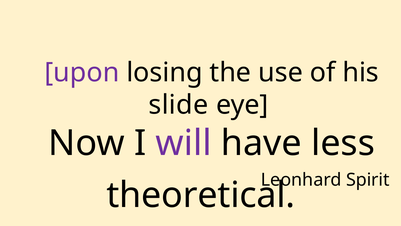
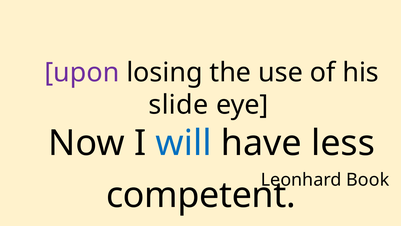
will colour: purple -> blue
Spirit: Spirit -> Book
theoretical: theoretical -> competent
